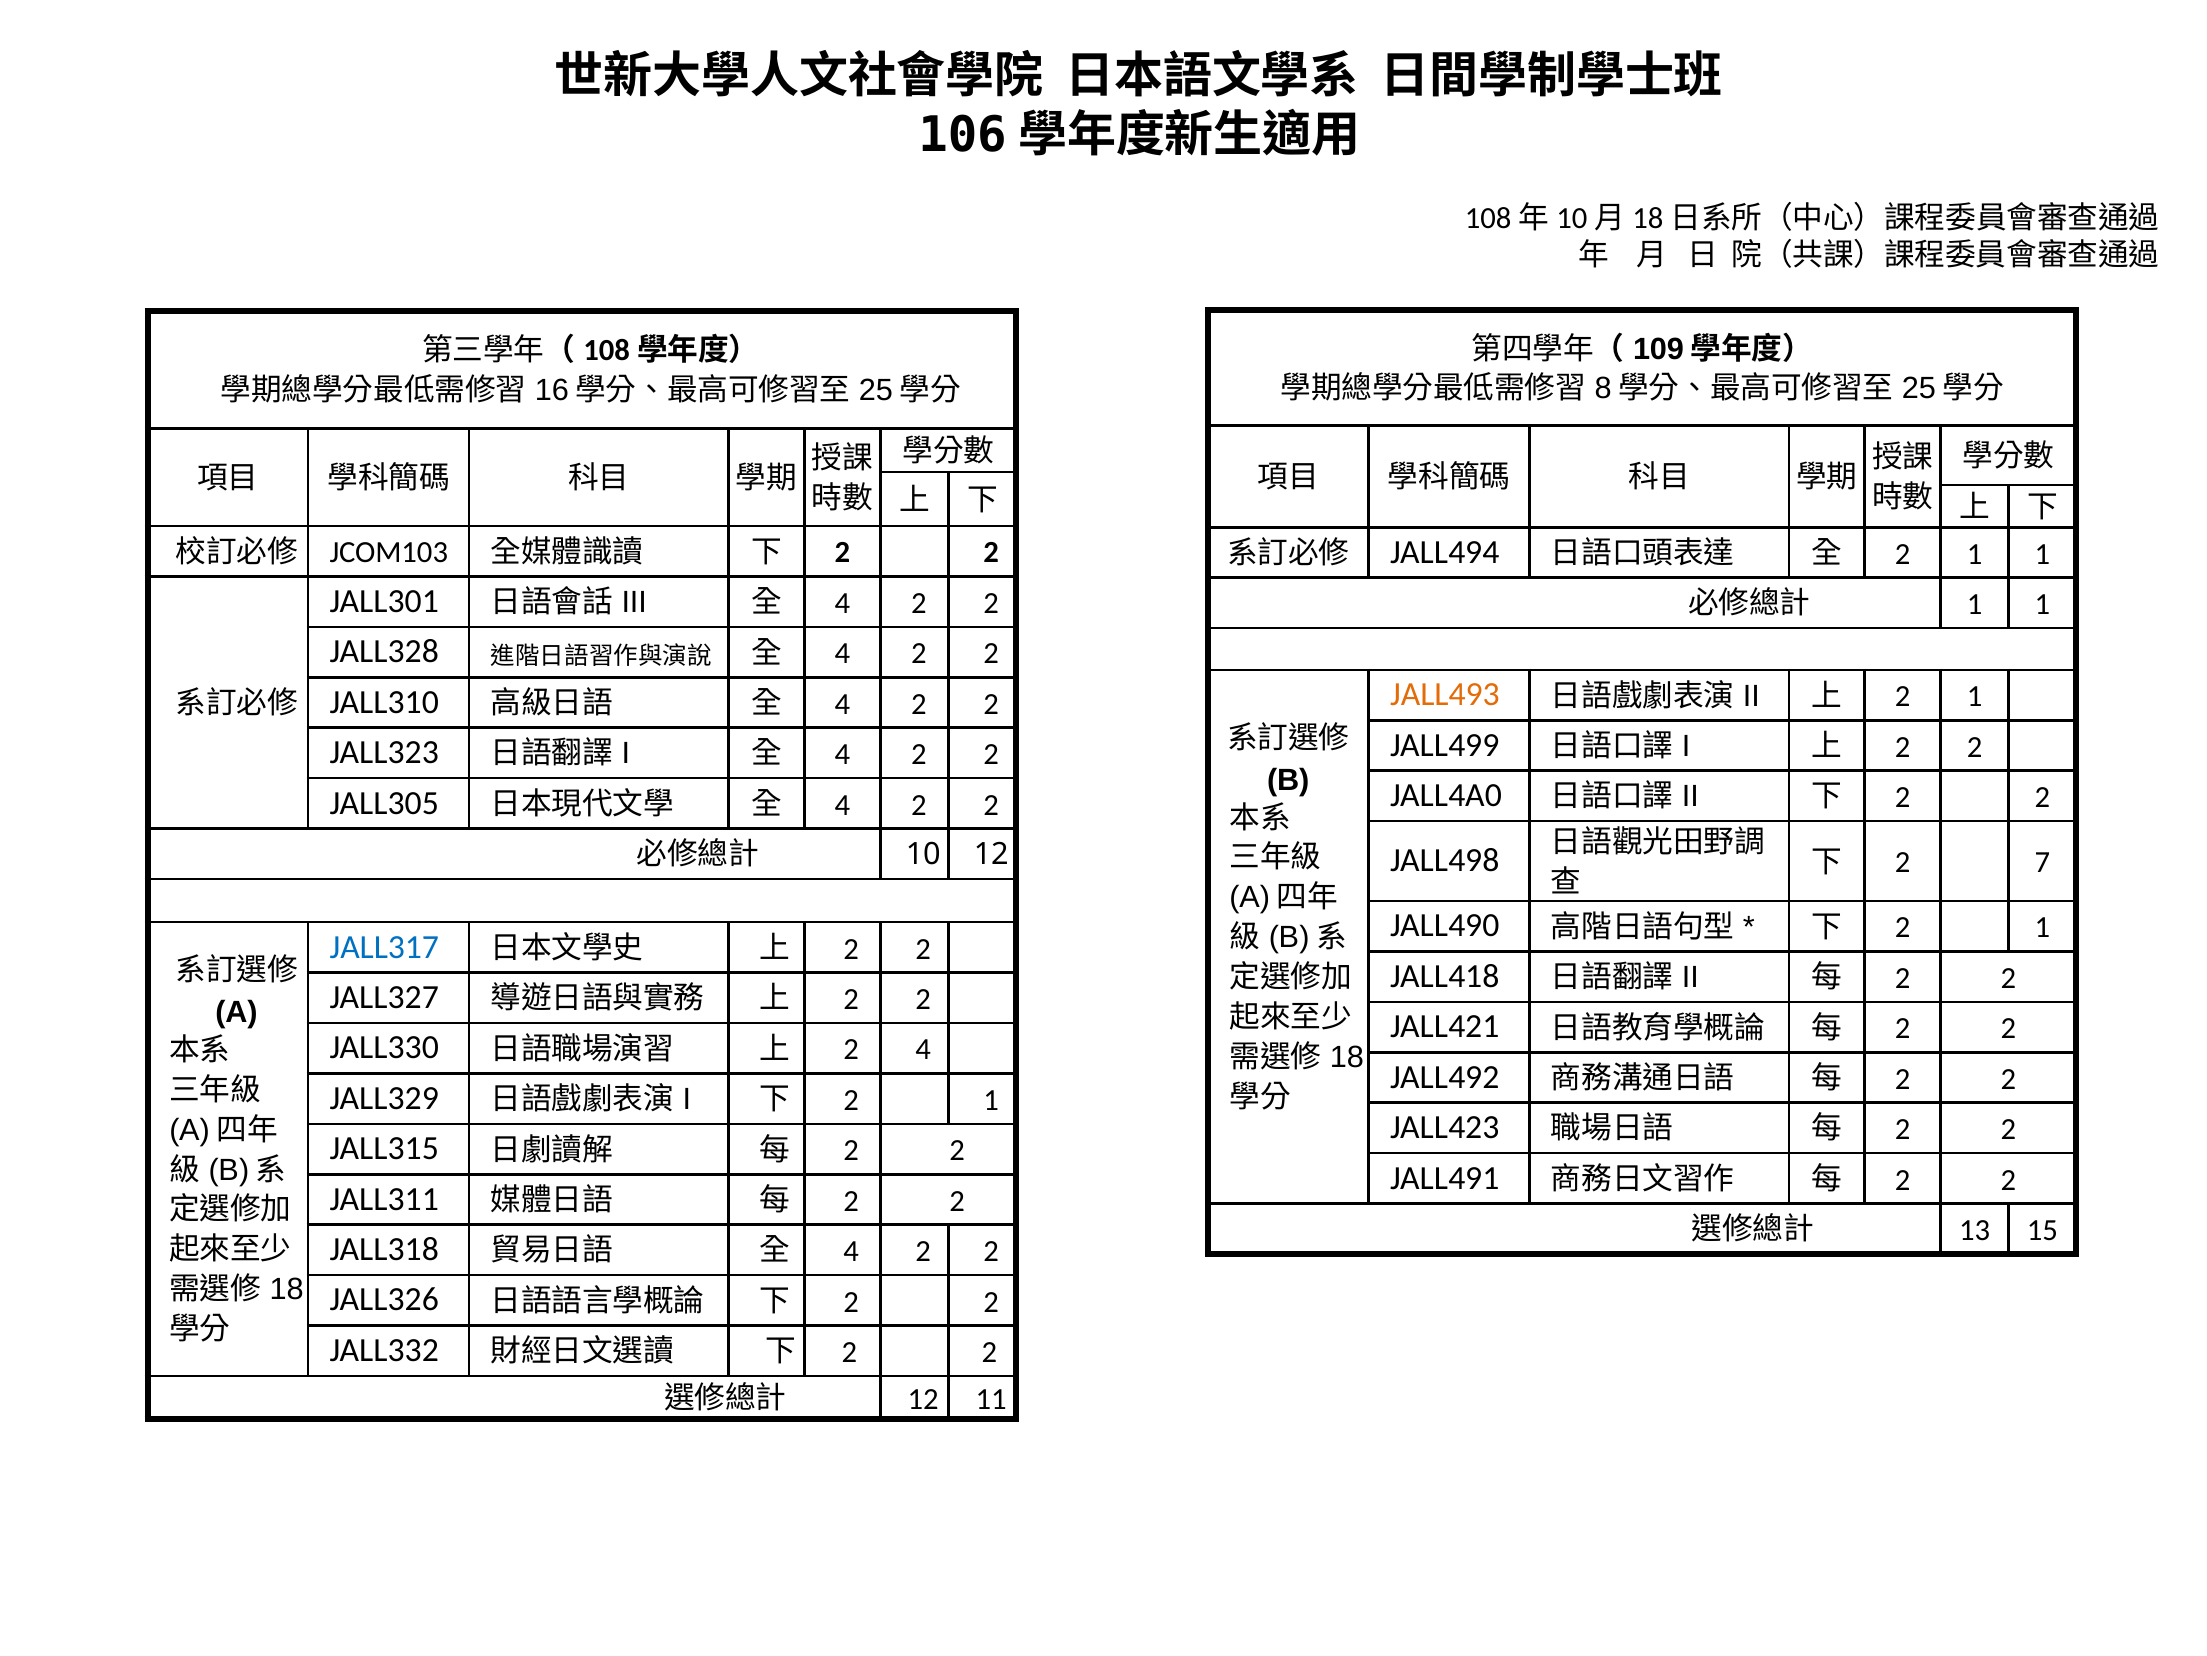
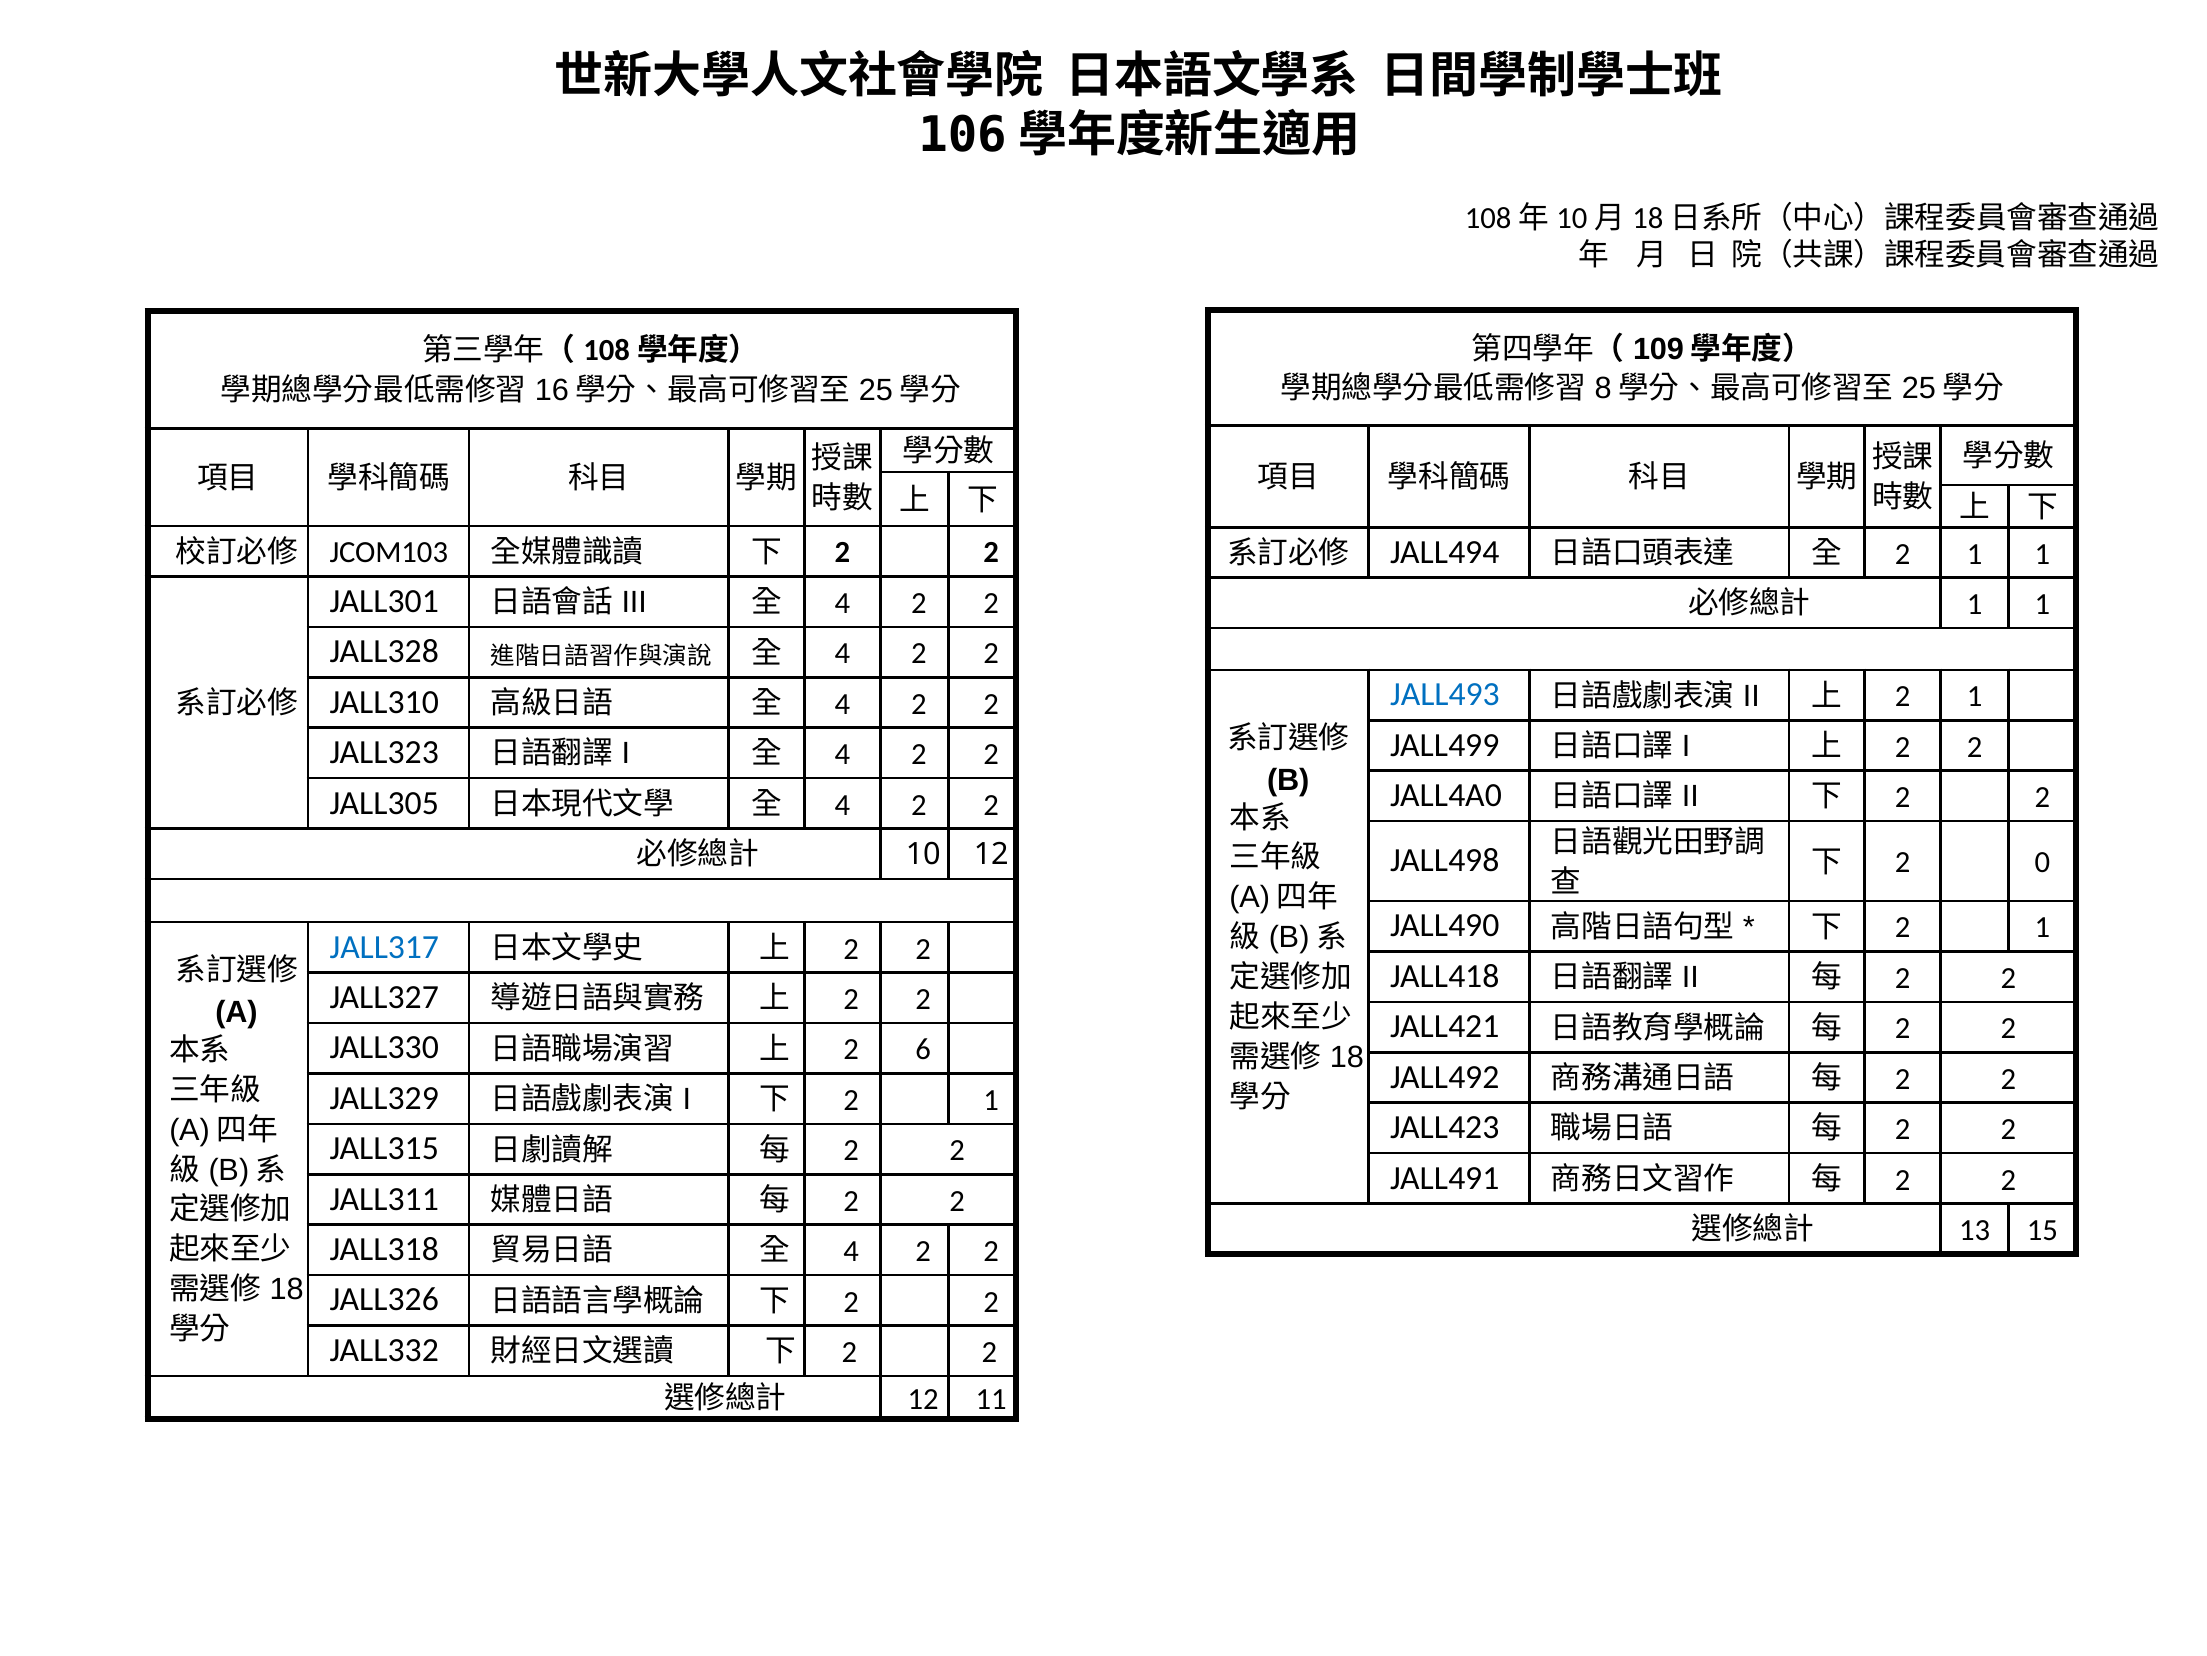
JALL493 colour: orange -> blue
7: 7 -> 0
2 4: 4 -> 6
